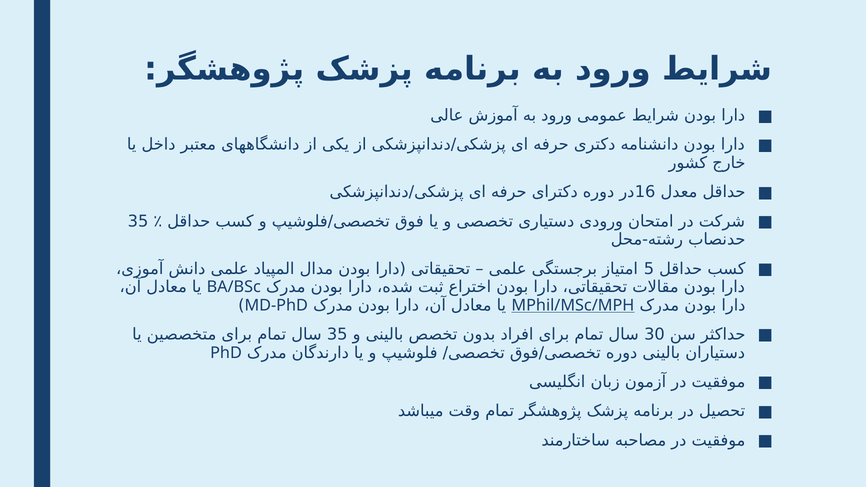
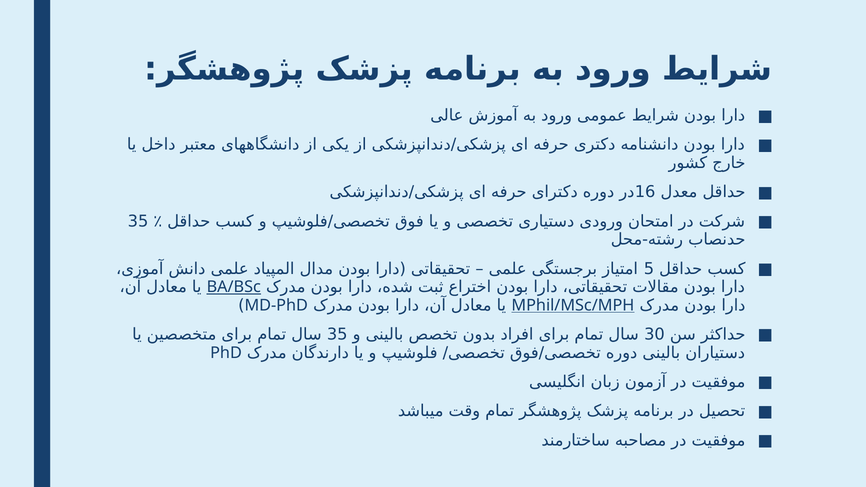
BA/BSc underline: none -> present
